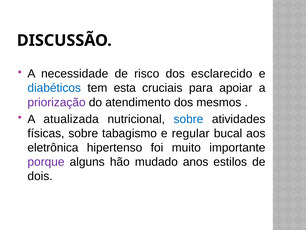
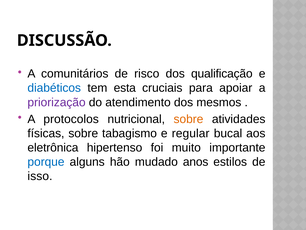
necessidade: necessidade -> comunitários
esclarecido: esclarecido -> qualificação
atualizada: atualizada -> protocolos
sobre at (188, 119) colour: blue -> orange
porque colour: purple -> blue
dois: dois -> isso
